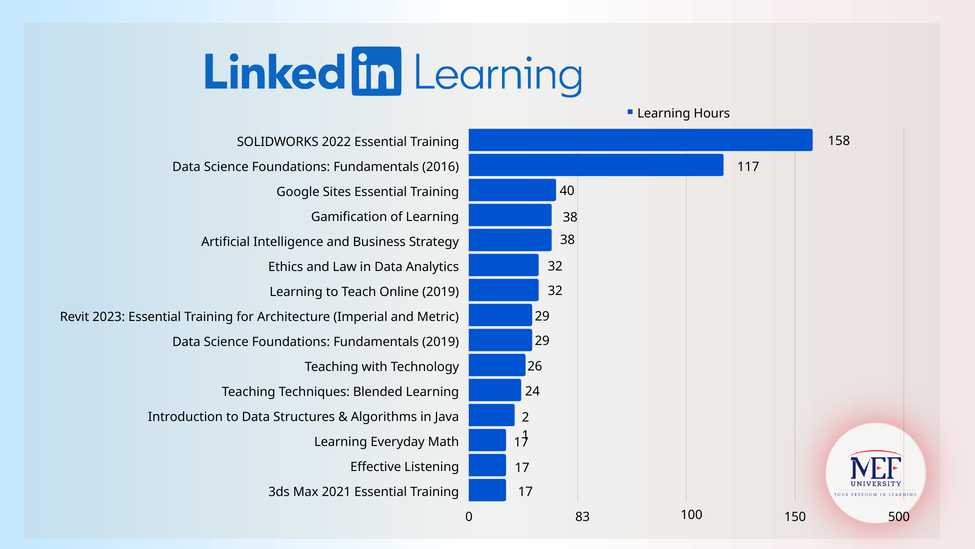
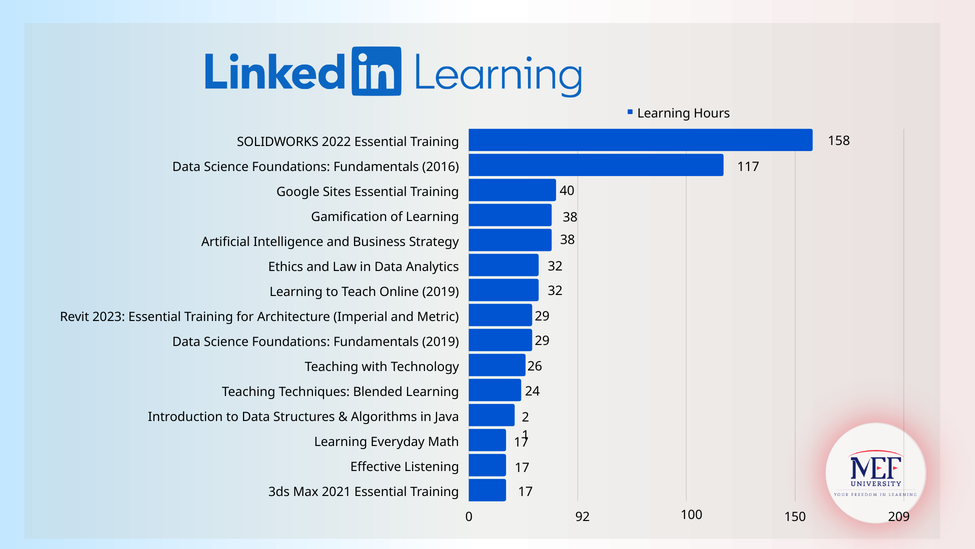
83: 83 -> 92
500: 500 -> 209
